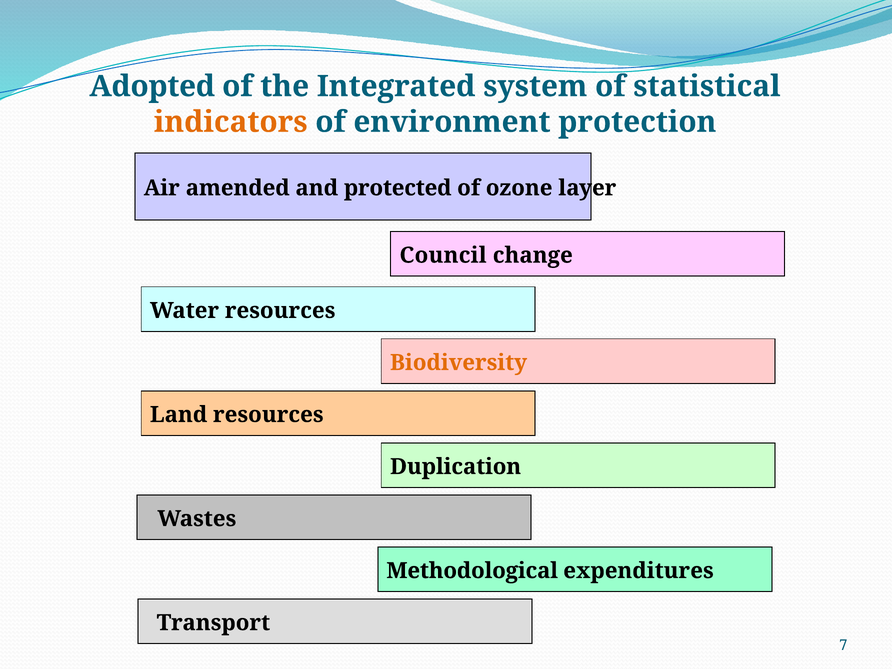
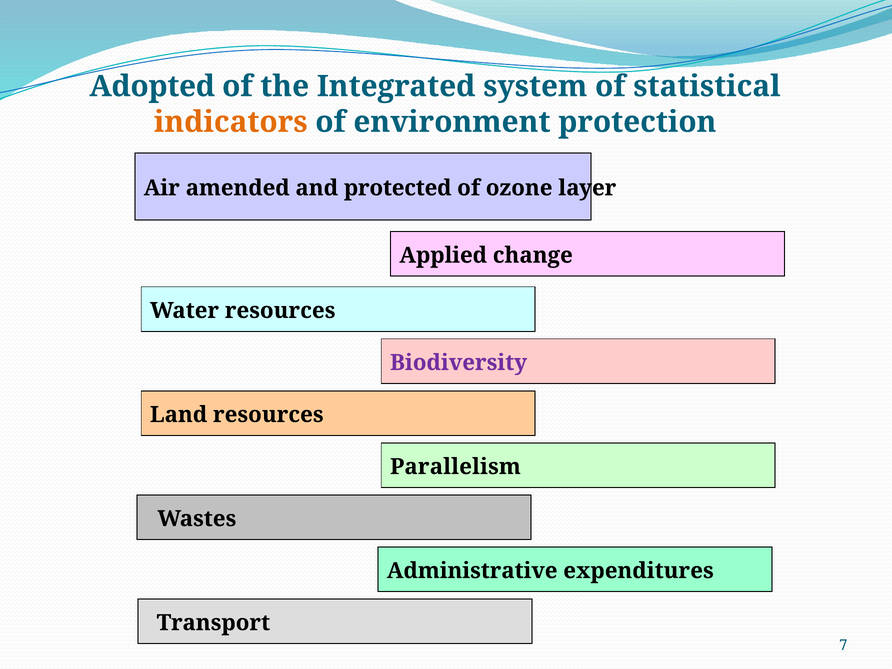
Council: Council -> Applied
Biodiversity colour: orange -> purple
Duplication: Duplication -> Parallelism
Methodological: Methodological -> Administrative
